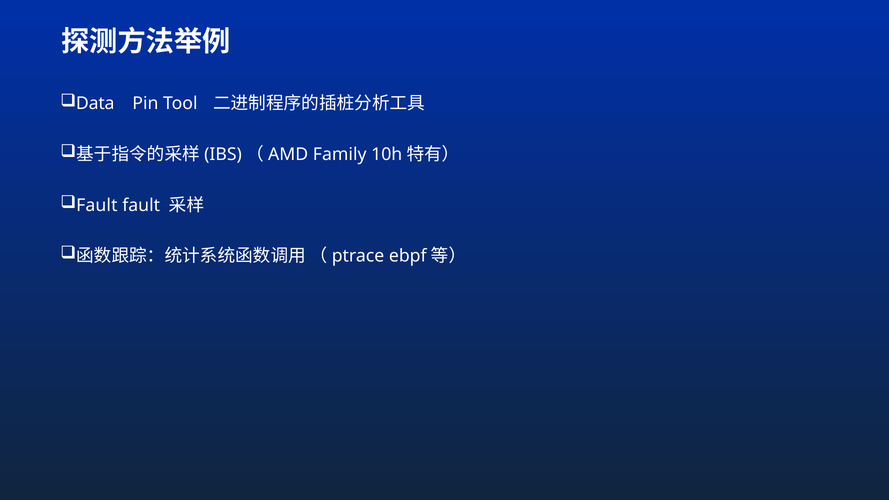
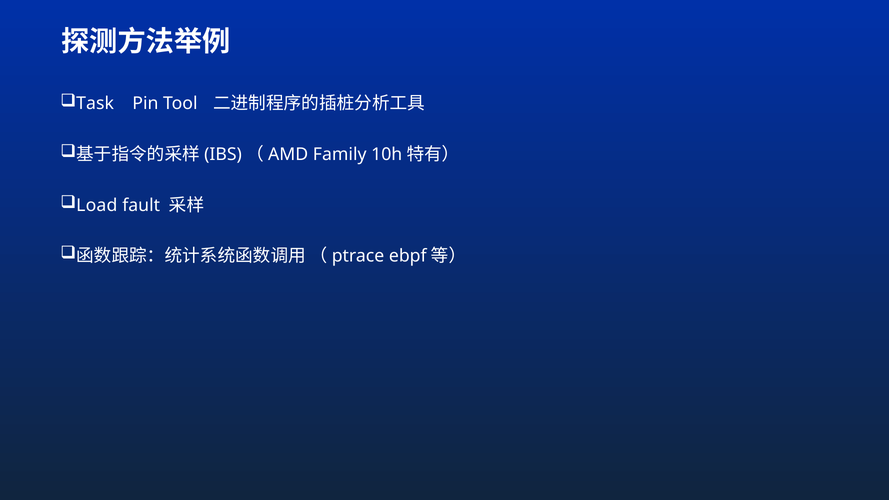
Data: Data -> Task
Fault at (97, 205): Fault -> Load
